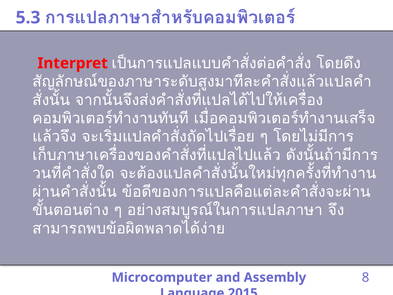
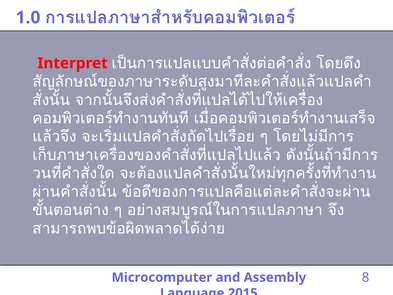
5.3: 5.3 -> 1.0
